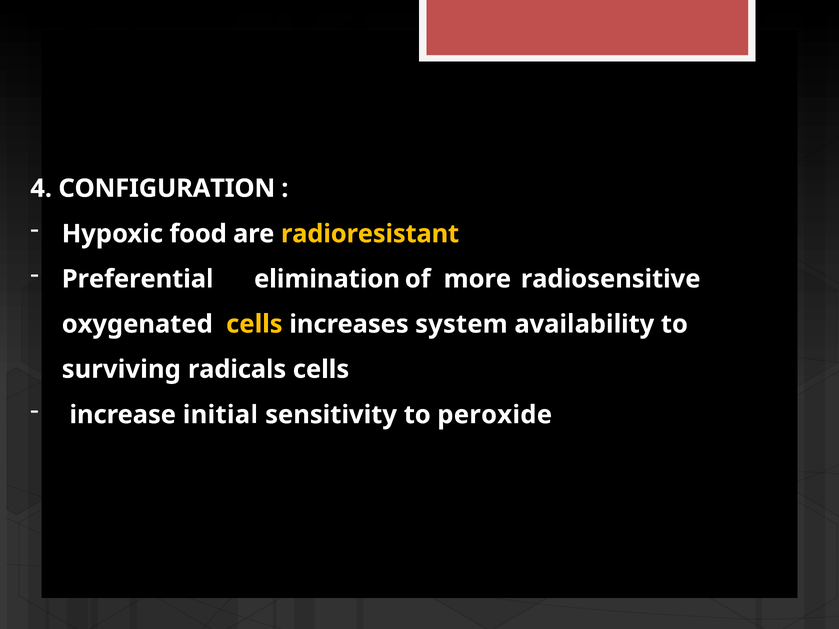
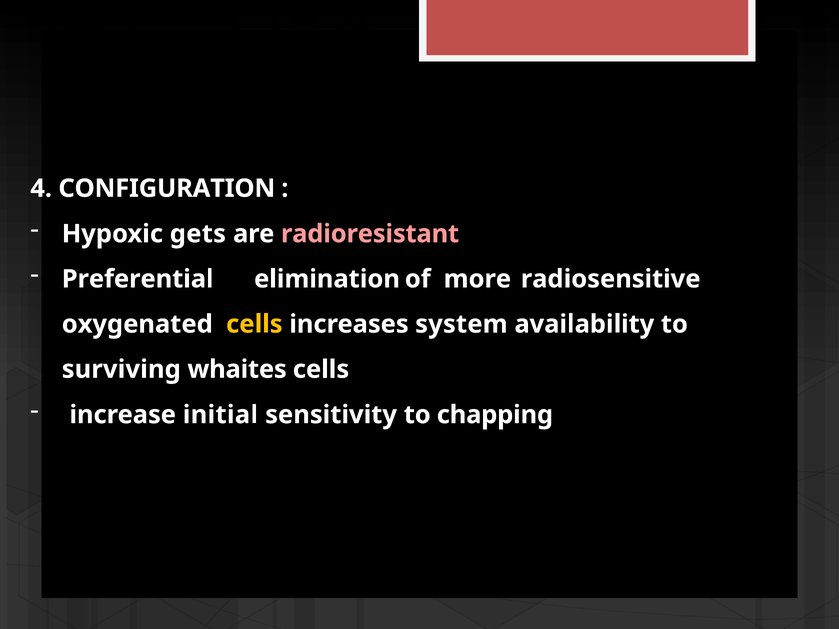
food: food -> gets
radioresistant colour: yellow -> pink
radicals: radicals -> whaites
peroxide: peroxide -> chapping
